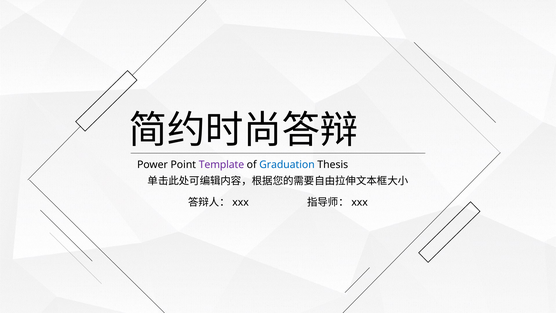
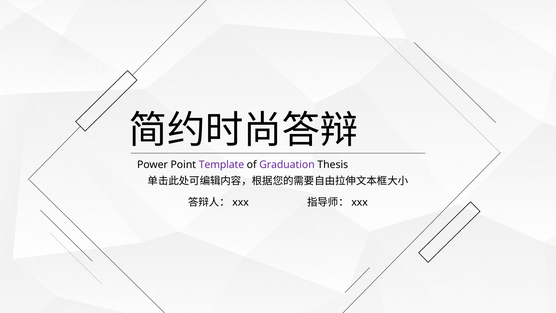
Graduation colour: blue -> purple
